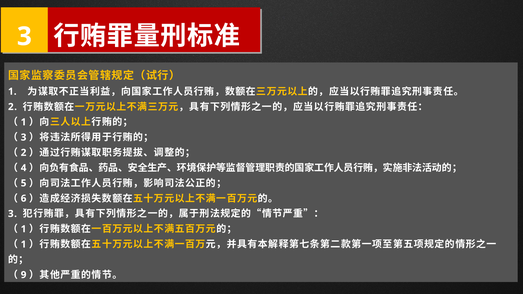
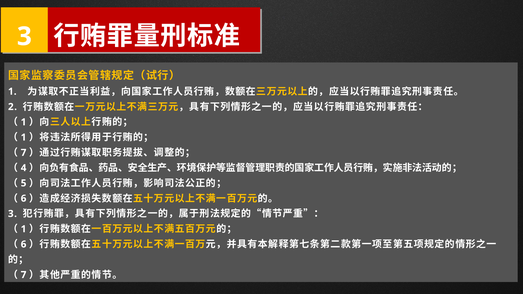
3 at (24, 137): 3 -> 1
2 at (24, 153): 2 -> 7
1 at (24, 244): 1 -> 6
9 at (24, 275): 9 -> 7
